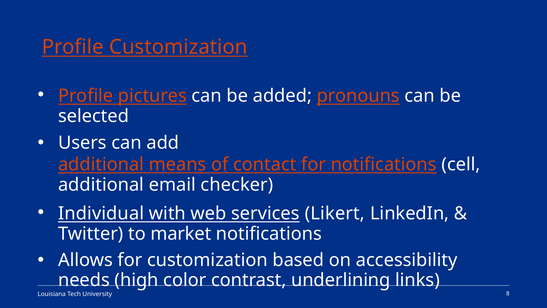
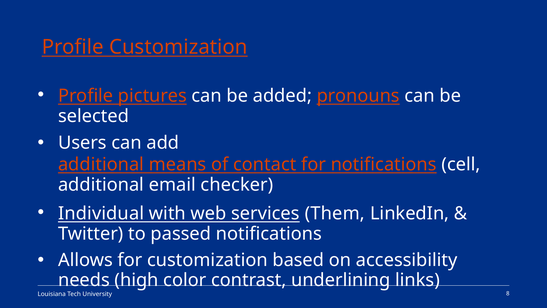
Likert: Likert -> Them
market: market -> passed
